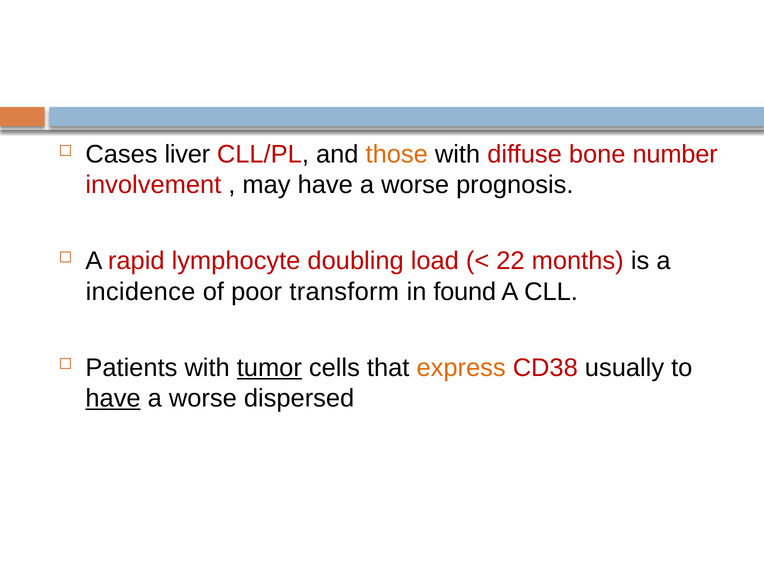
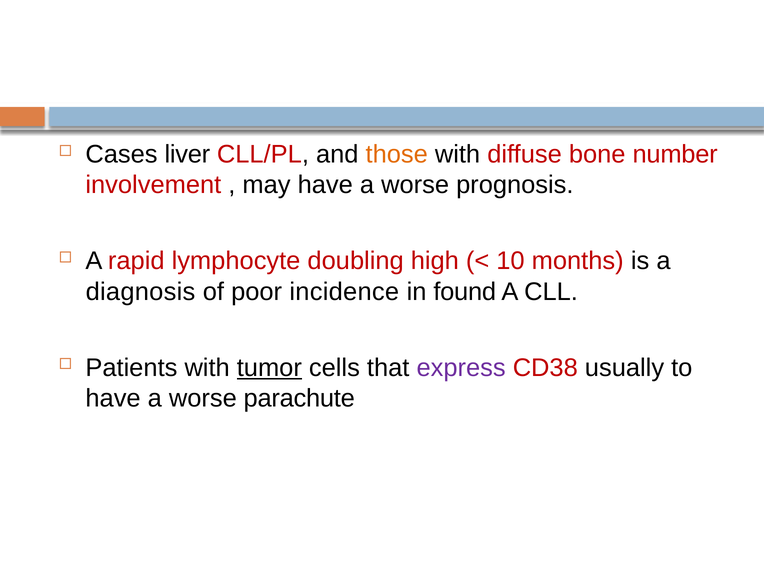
load: load -> high
22: 22 -> 10
incidence: incidence -> diagnosis
transform: transform -> incidence
express colour: orange -> purple
have at (113, 398) underline: present -> none
dispersed: dispersed -> parachute
